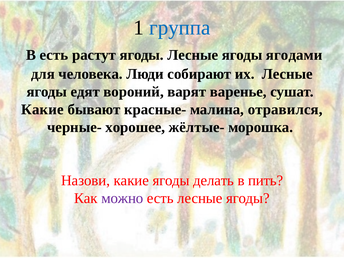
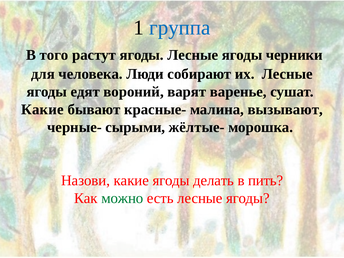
В есть: есть -> того
ягодами: ягодами -> черники
отравился: отравился -> вызывают
хорошее: хорошее -> сырыми
можно colour: purple -> green
